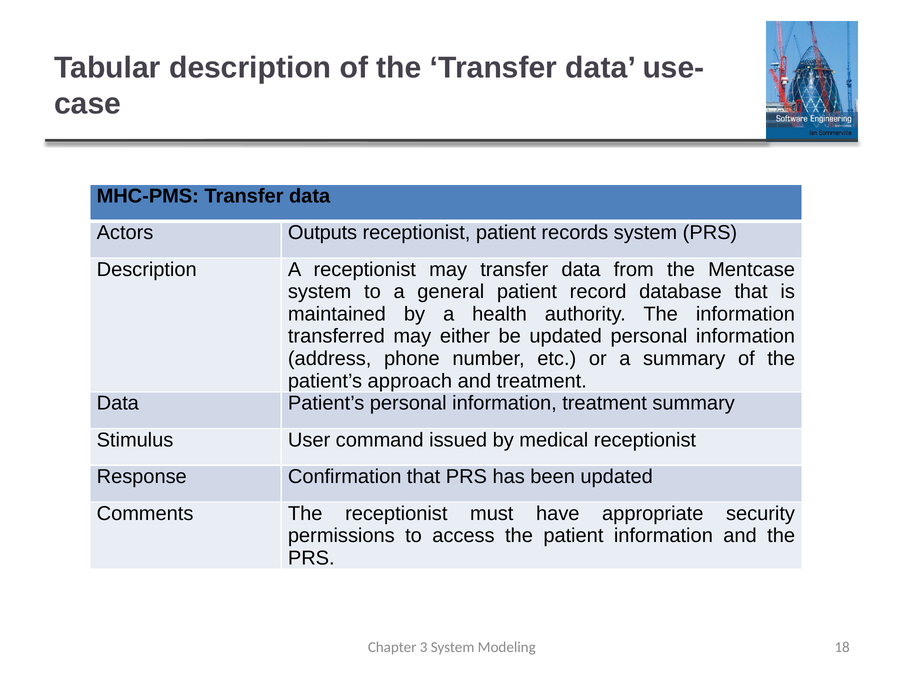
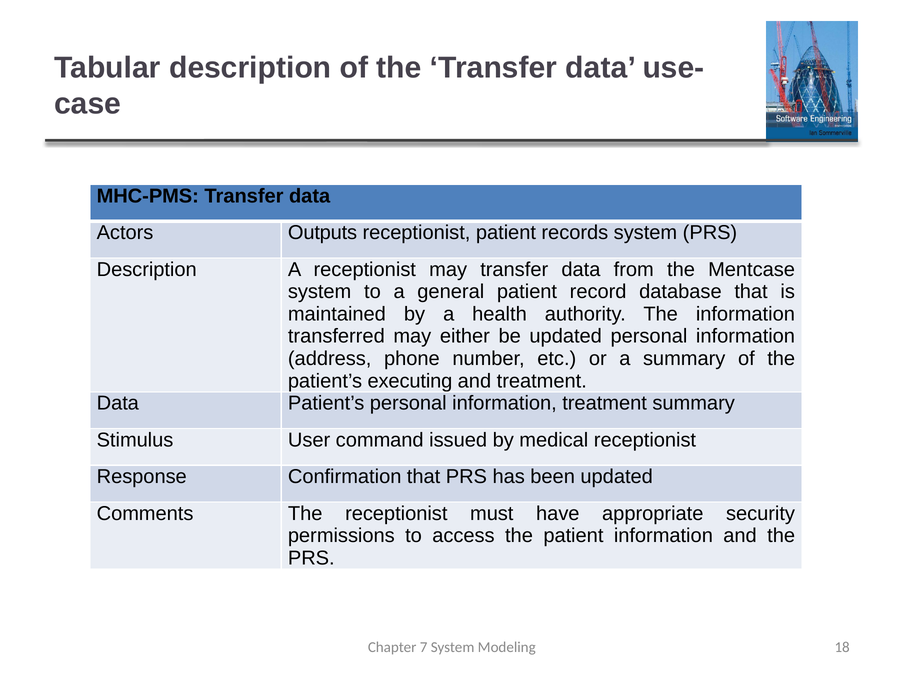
approach: approach -> executing
3: 3 -> 7
